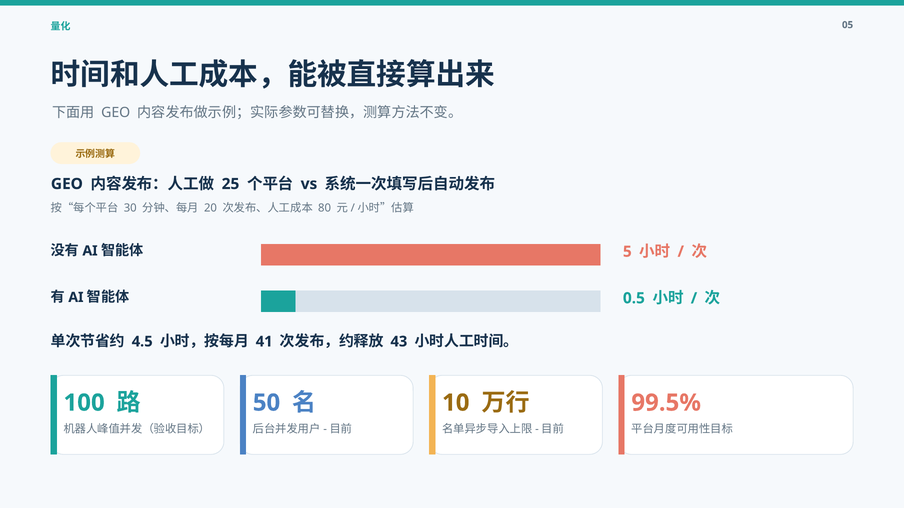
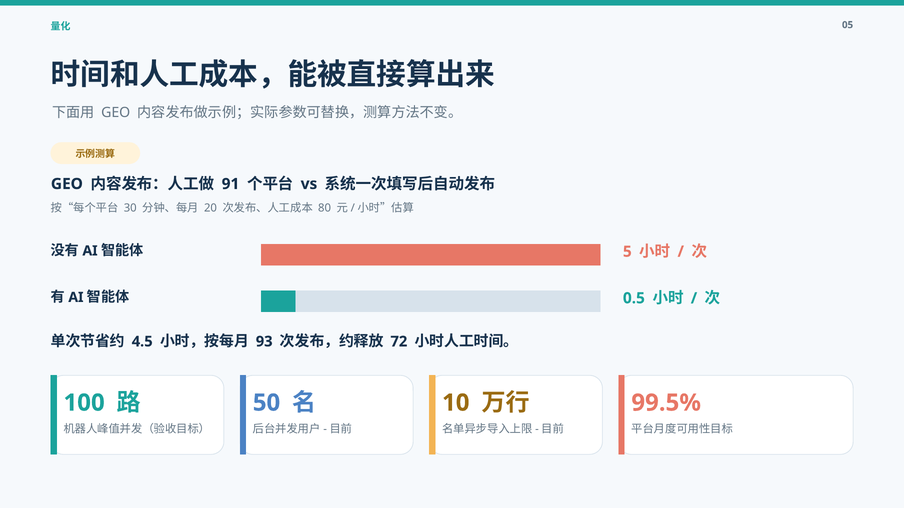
25: 25 -> 91
41: 41 -> 93
43: 43 -> 72
